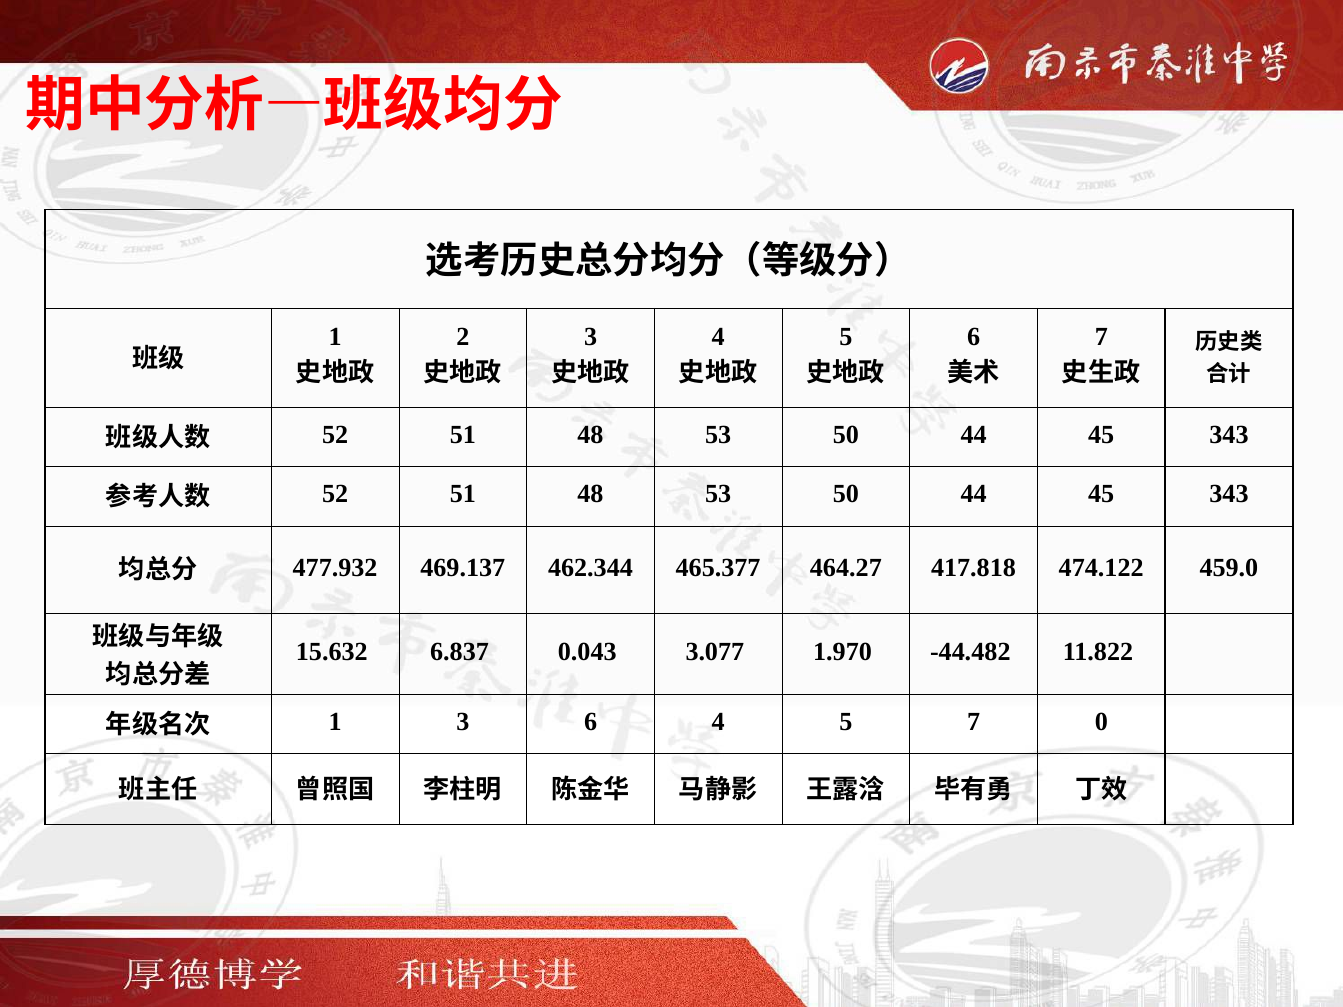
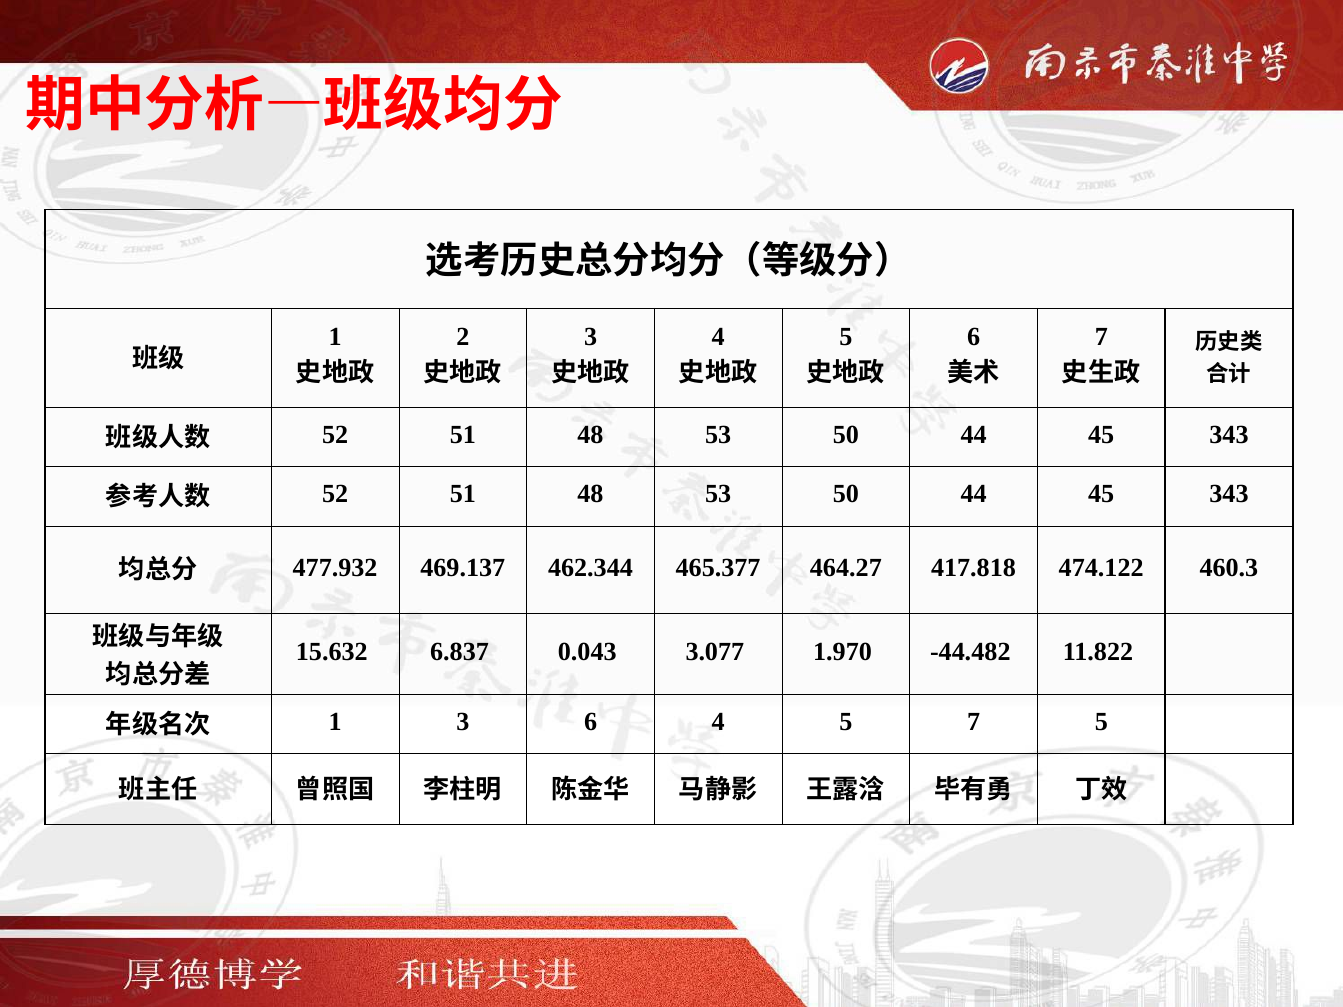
459.0: 459.0 -> 460.3
7 0: 0 -> 5
